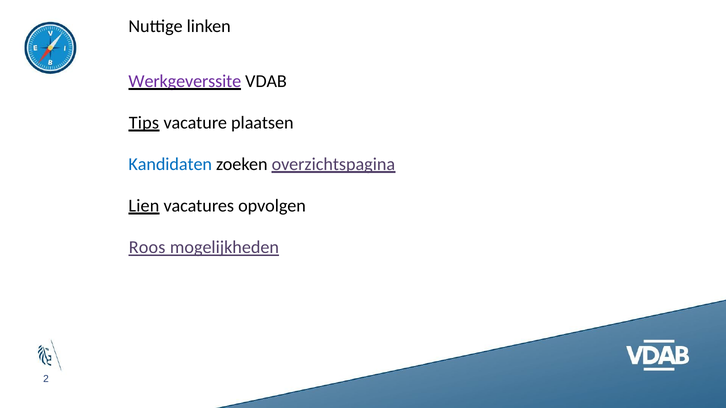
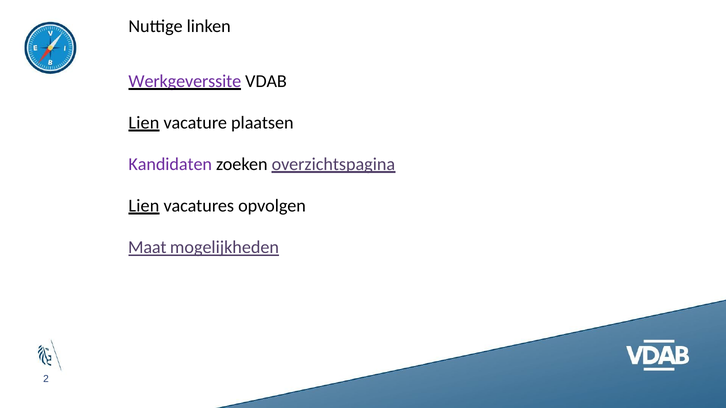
Tips at (144, 123): Tips -> Lien
Kandidaten colour: blue -> purple
Roos: Roos -> Maat
